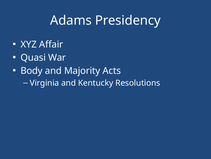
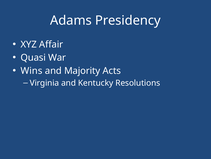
Body: Body -> Wins
